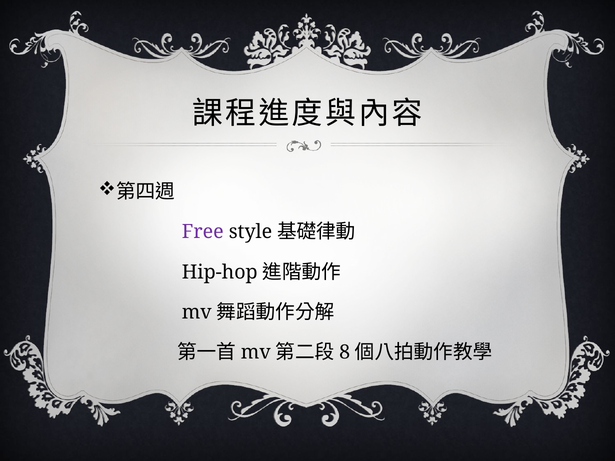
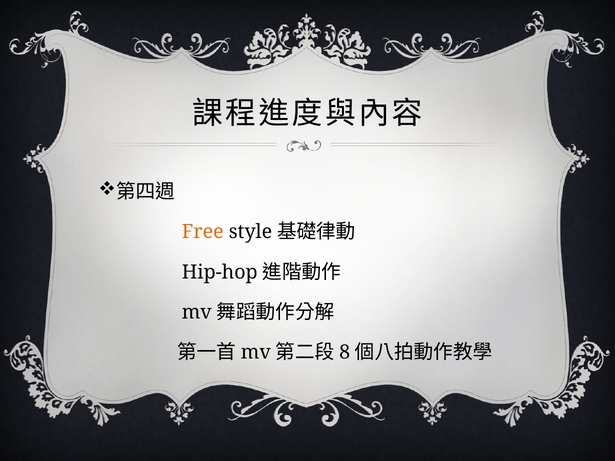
Free colour: purple -> orange
